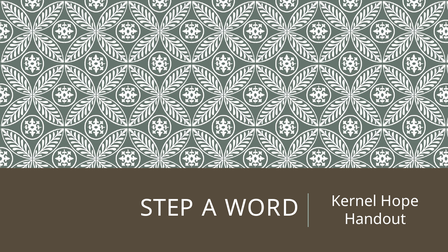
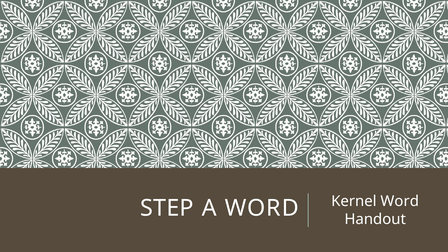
Kernel Hope: Hope -> Word
